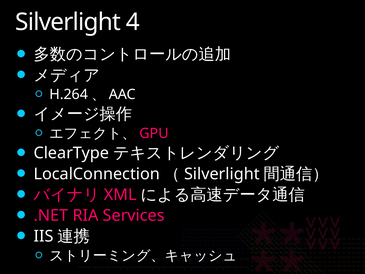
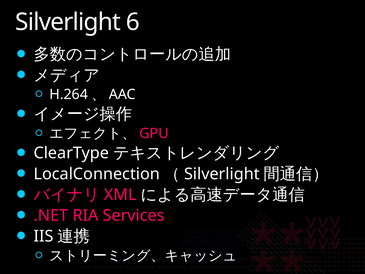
4: 4 -> 6
